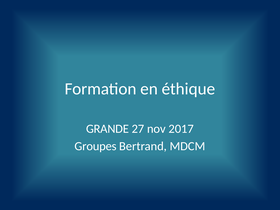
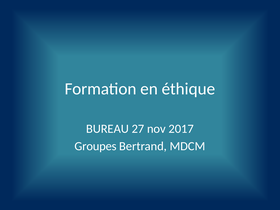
GRANDE: GRANDE -> BUREAU
